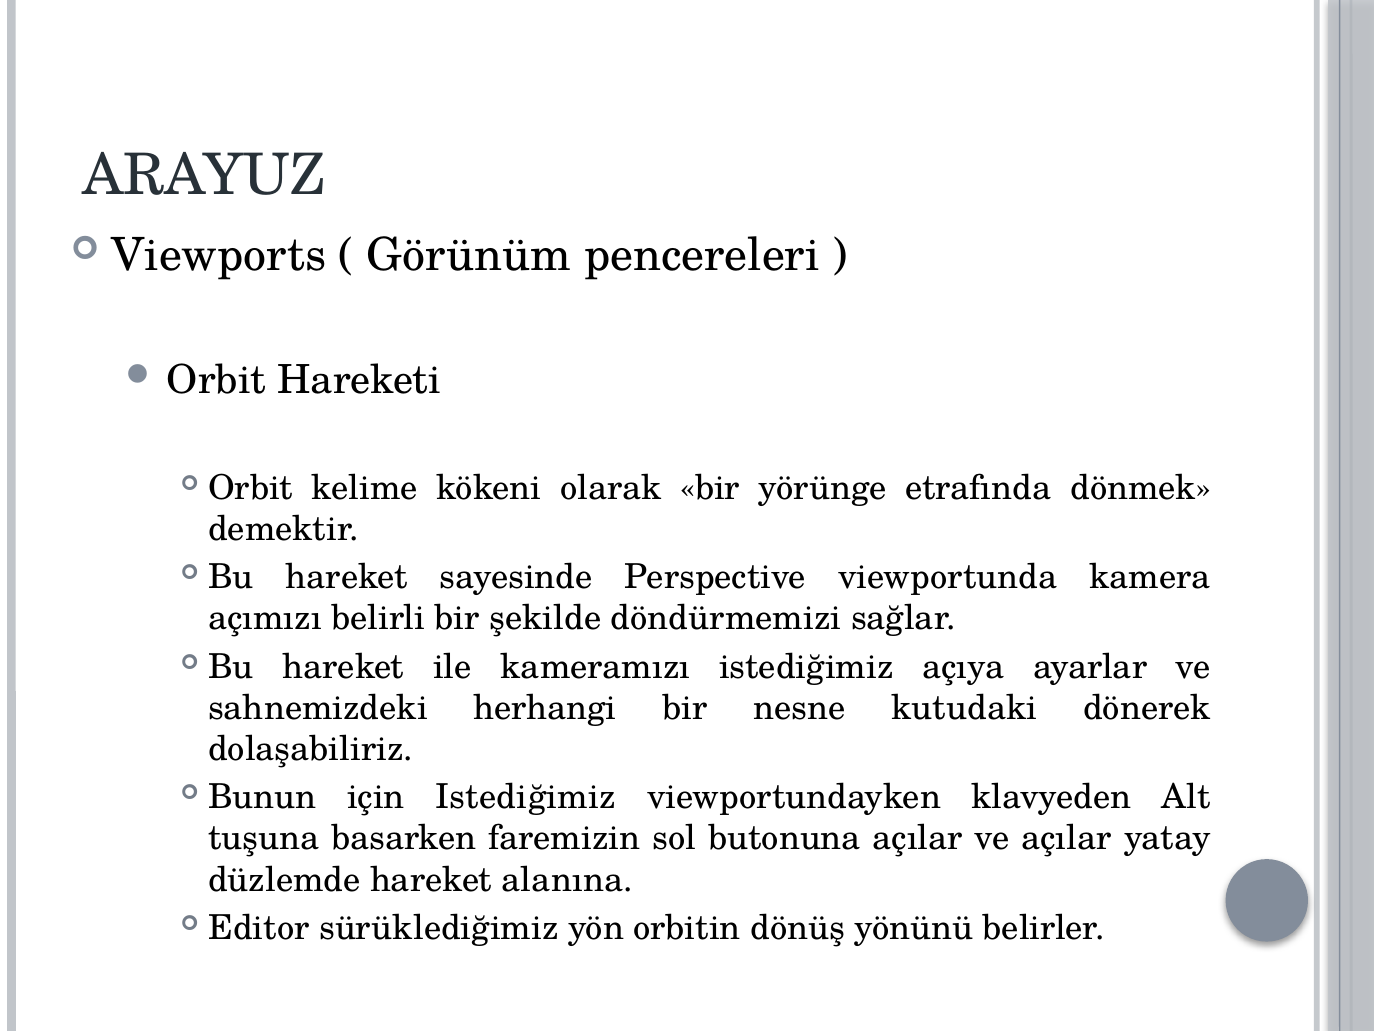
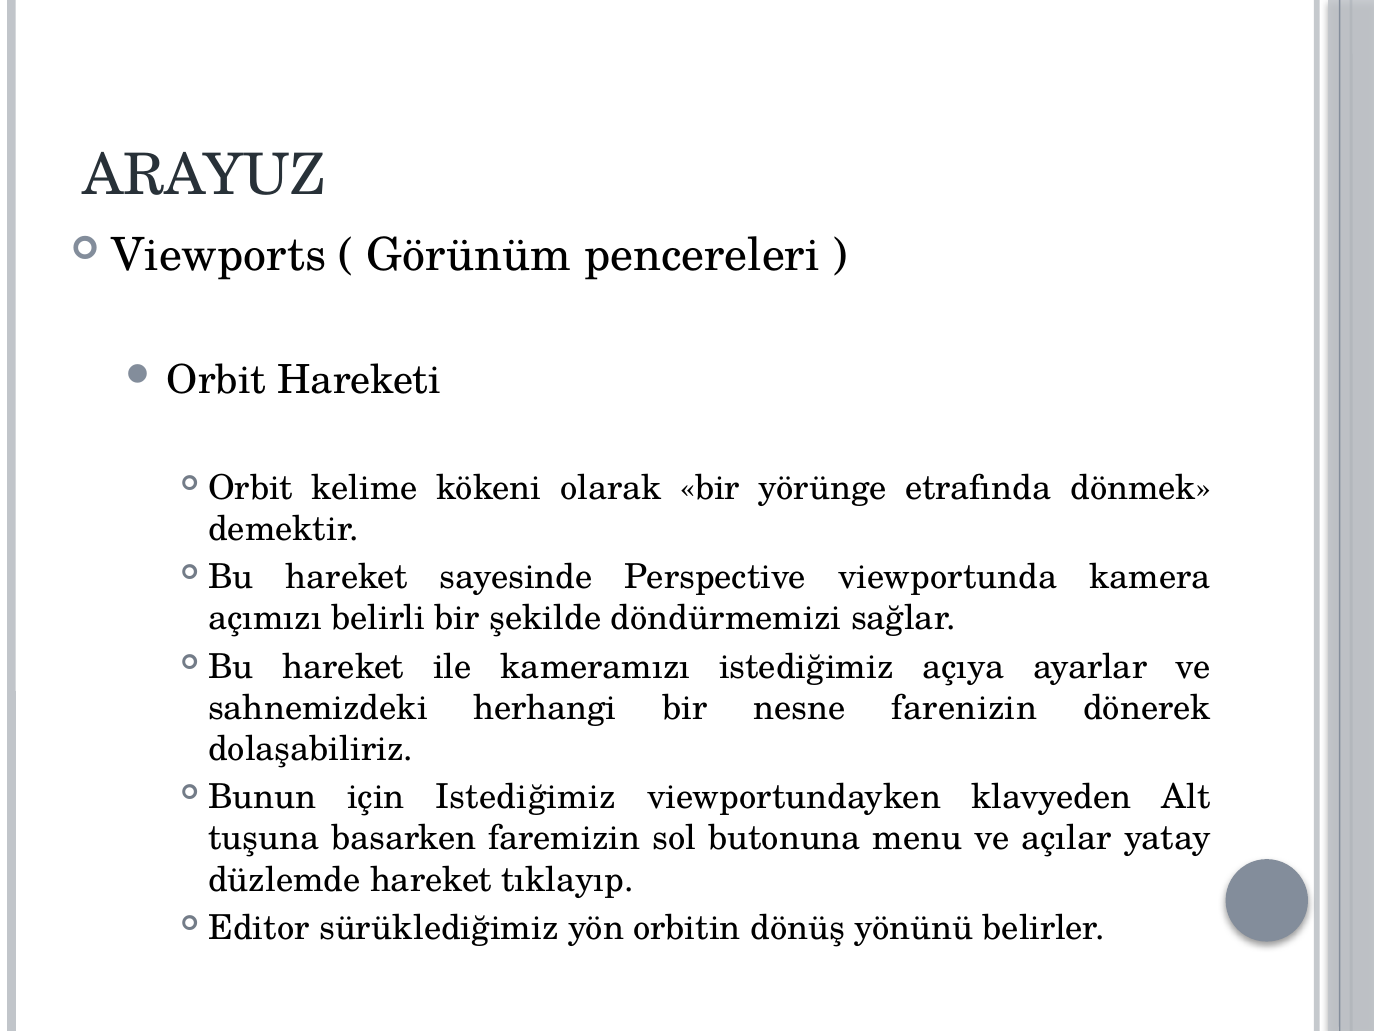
kutudaki: kutudaki -> farenizin
butonuna açılar: açılar -> menu
alanına: alanına -> tıklayıp
